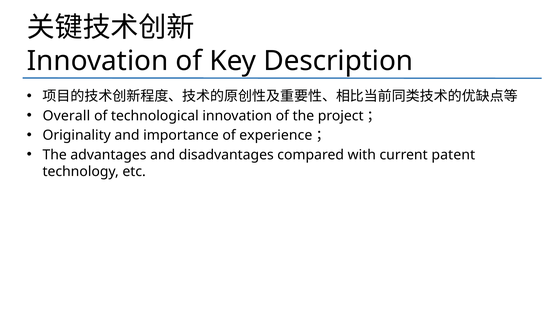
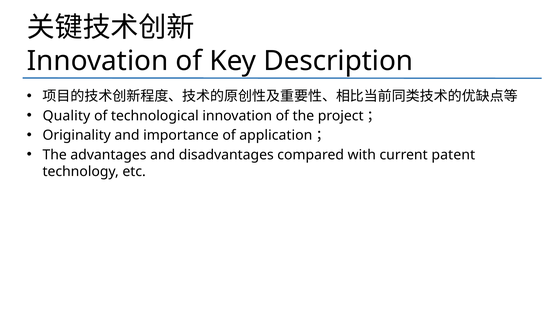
Overall: Overall -> Quality
experience: experience -> application
